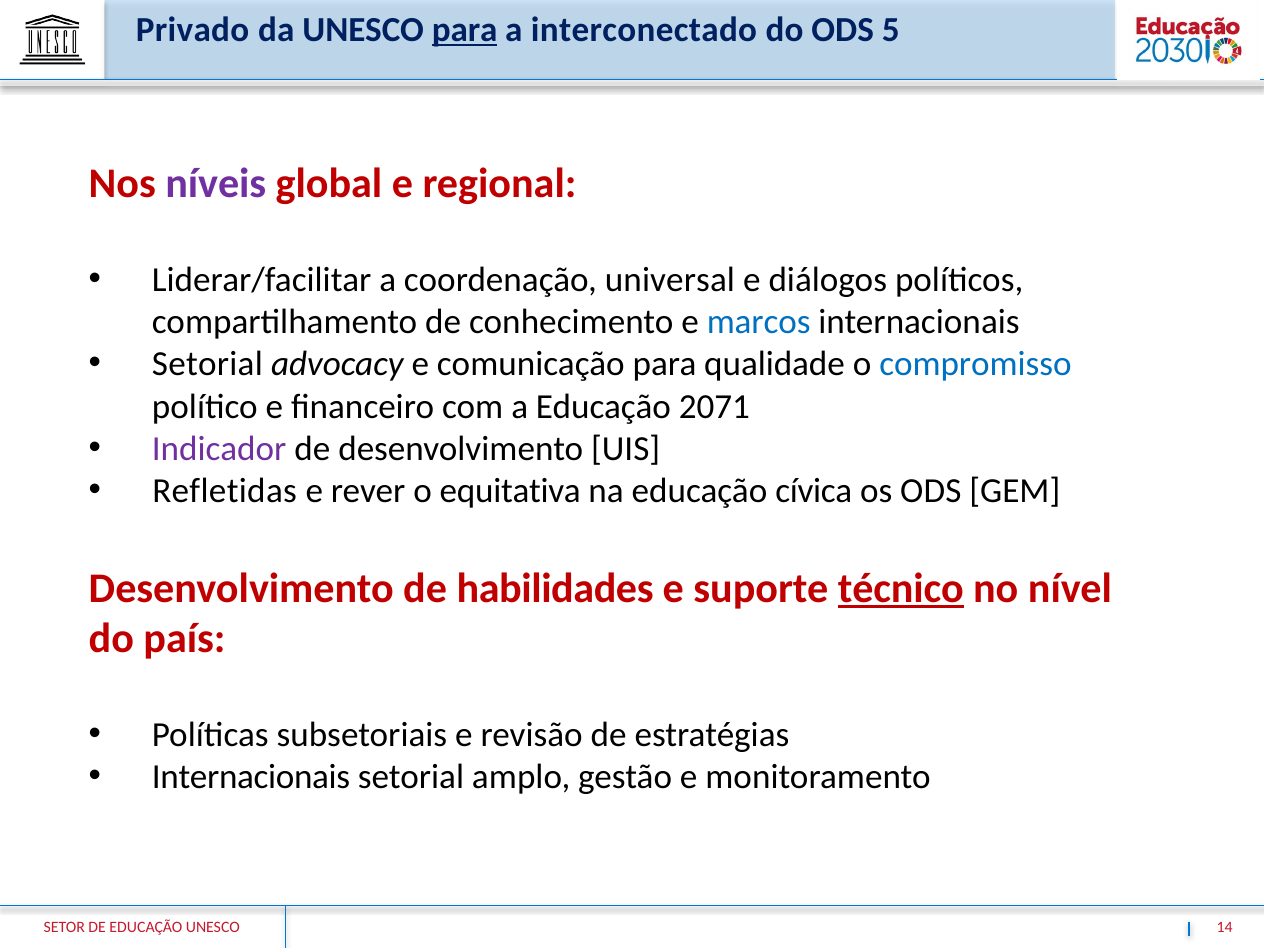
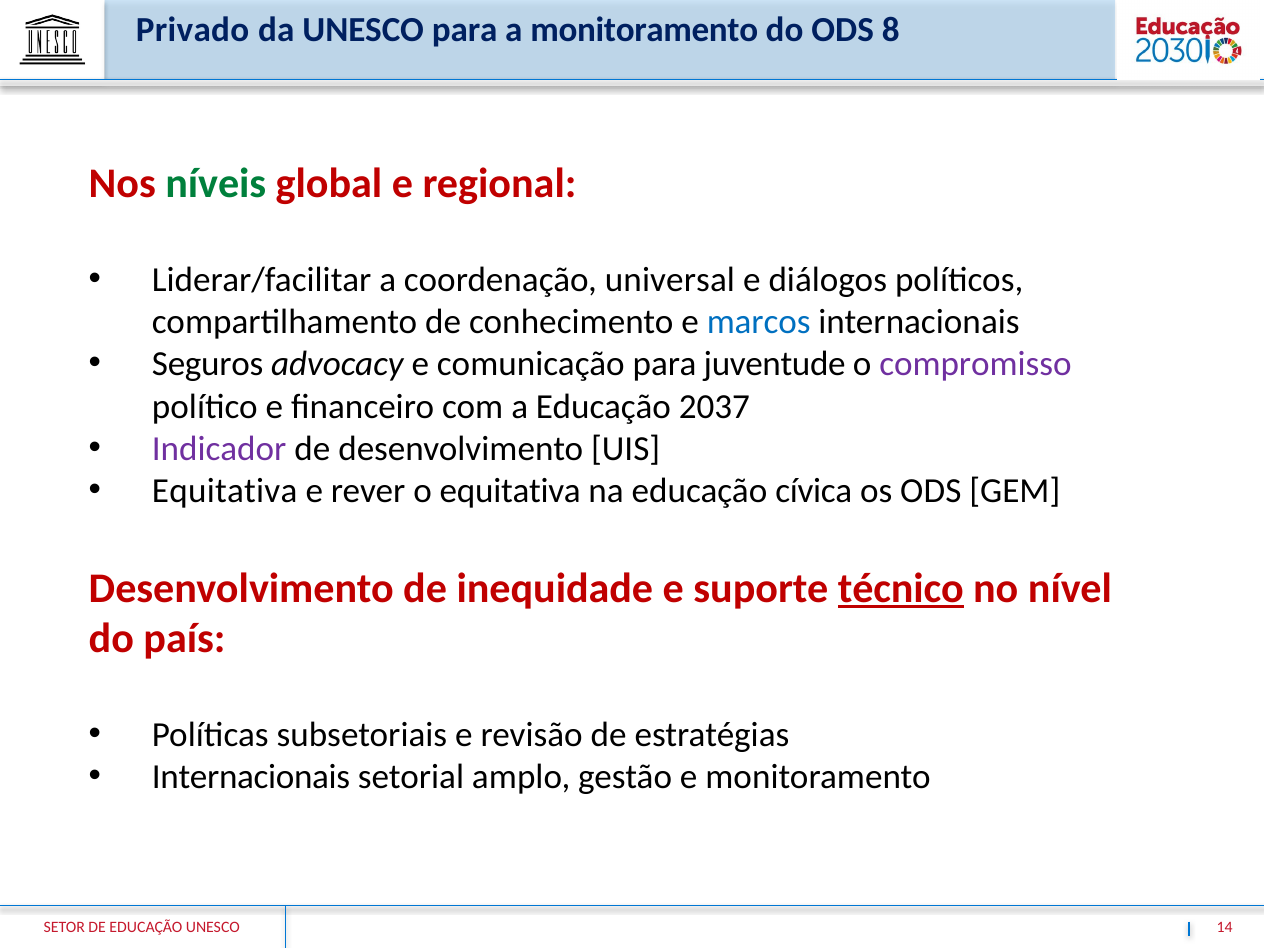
para at (465, 30) underline: present -> none
a interconectado: interconectado -> monitoramento
5: 5 -> 8
níveis colour: purple -> green
Setorial at (207, 364): Setorial -> Seguros
qualidade: qualidade -> juventude
compromisso colour: blue -> purple
2071: 2071 -> 2037
Refletidas at (225, 491): Refletidas -> Equitativa
habilidades: habilidades -> inequidade
